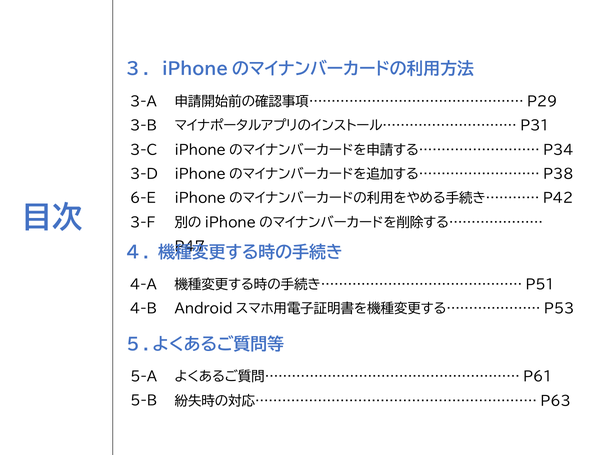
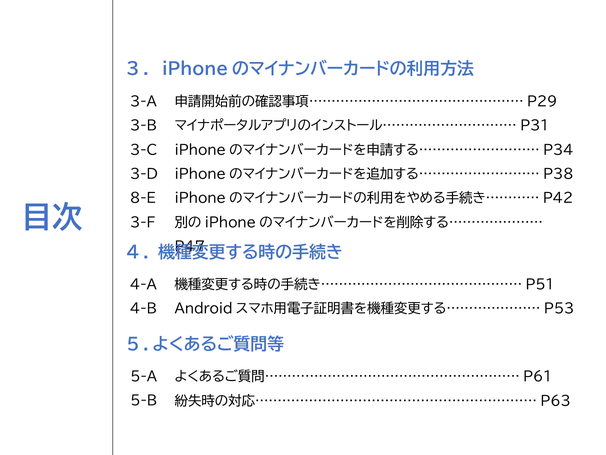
6-E: 6-E -> 8-E
